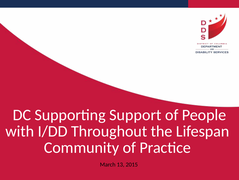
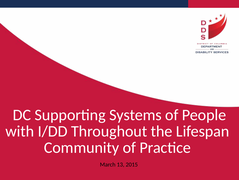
Support: Support -> Systems
